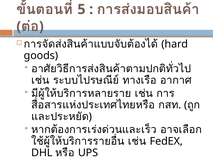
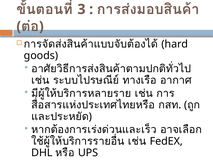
5: 5 -> 3
